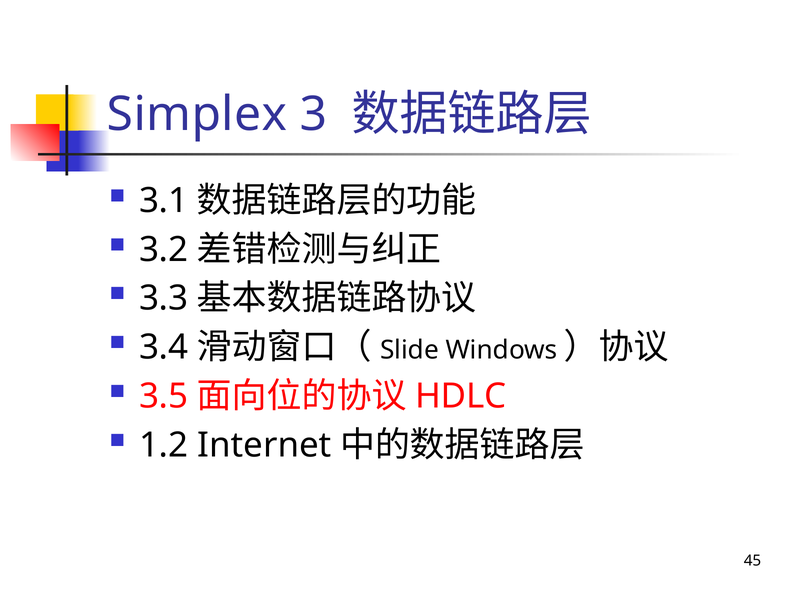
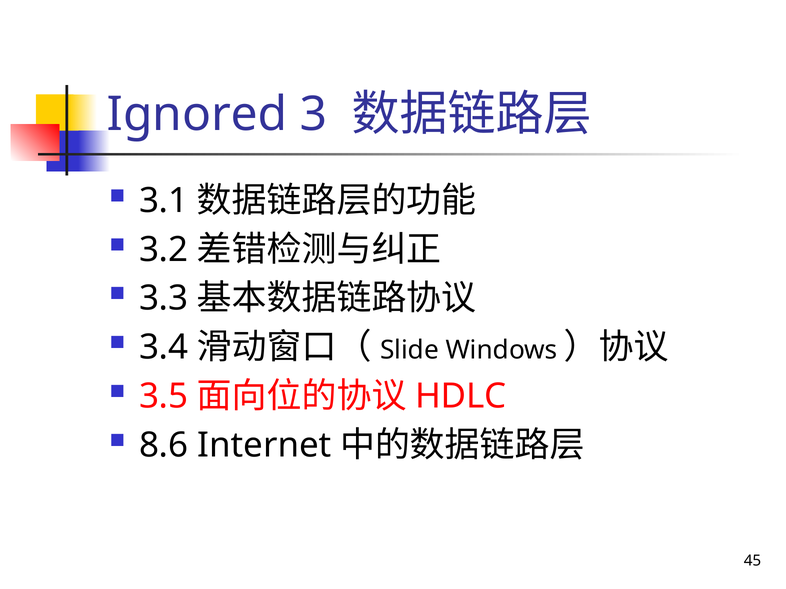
Simplex: Simplex -> Ignored
1.2: 1.2 -> 8.6
